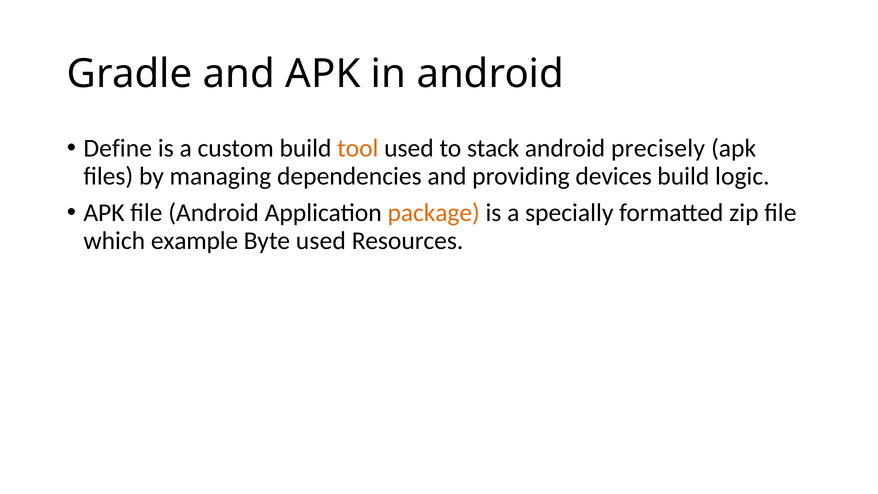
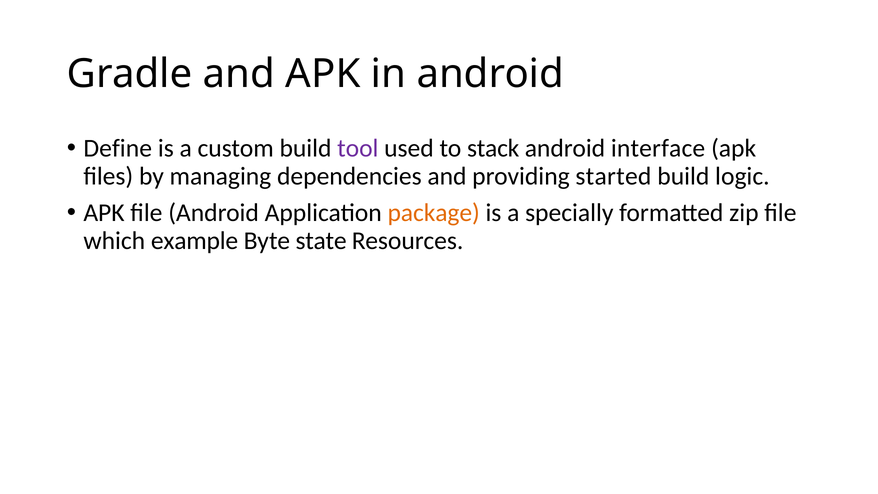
tool colour: orange -> purple
precisely: precisely -> interface
devices: devices -> started
Byte used: used -> state
